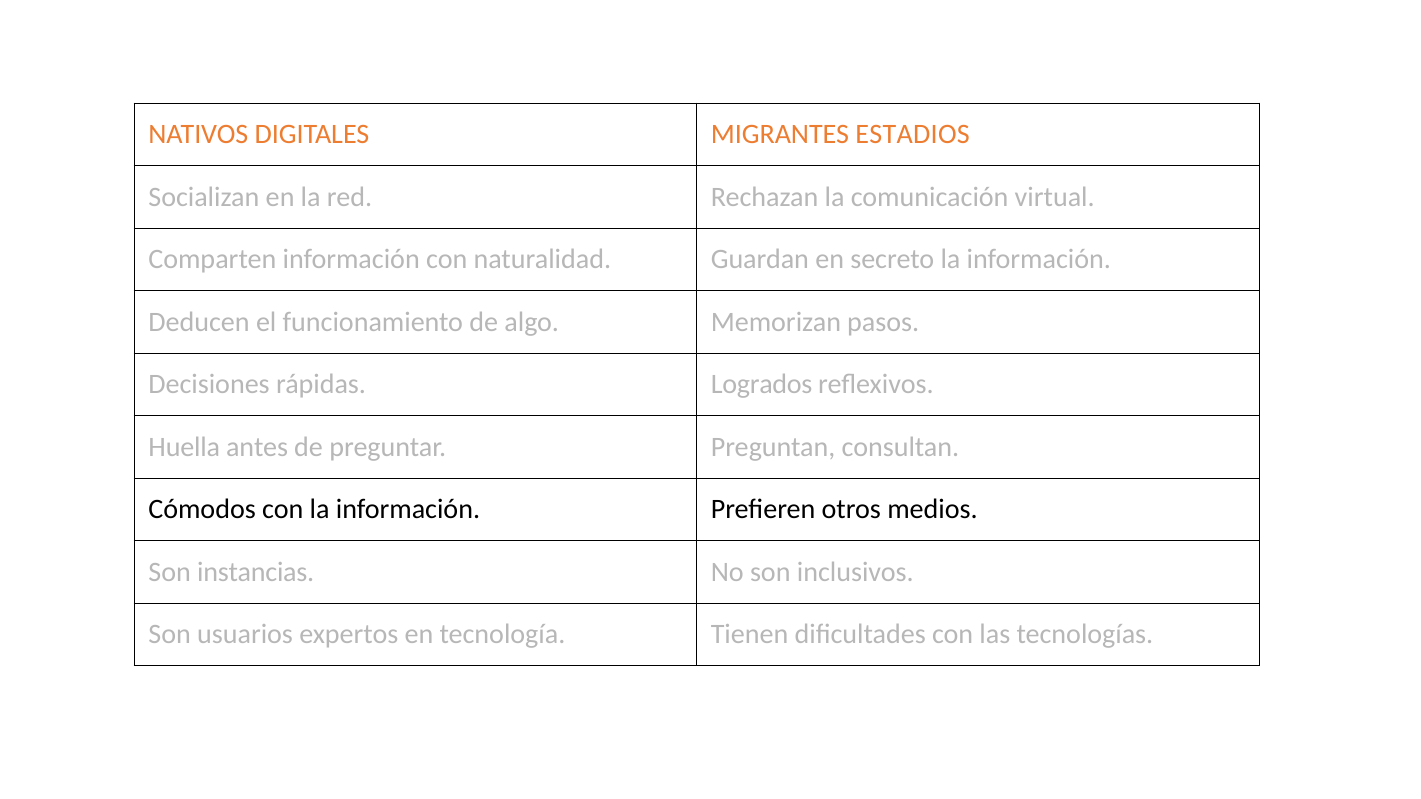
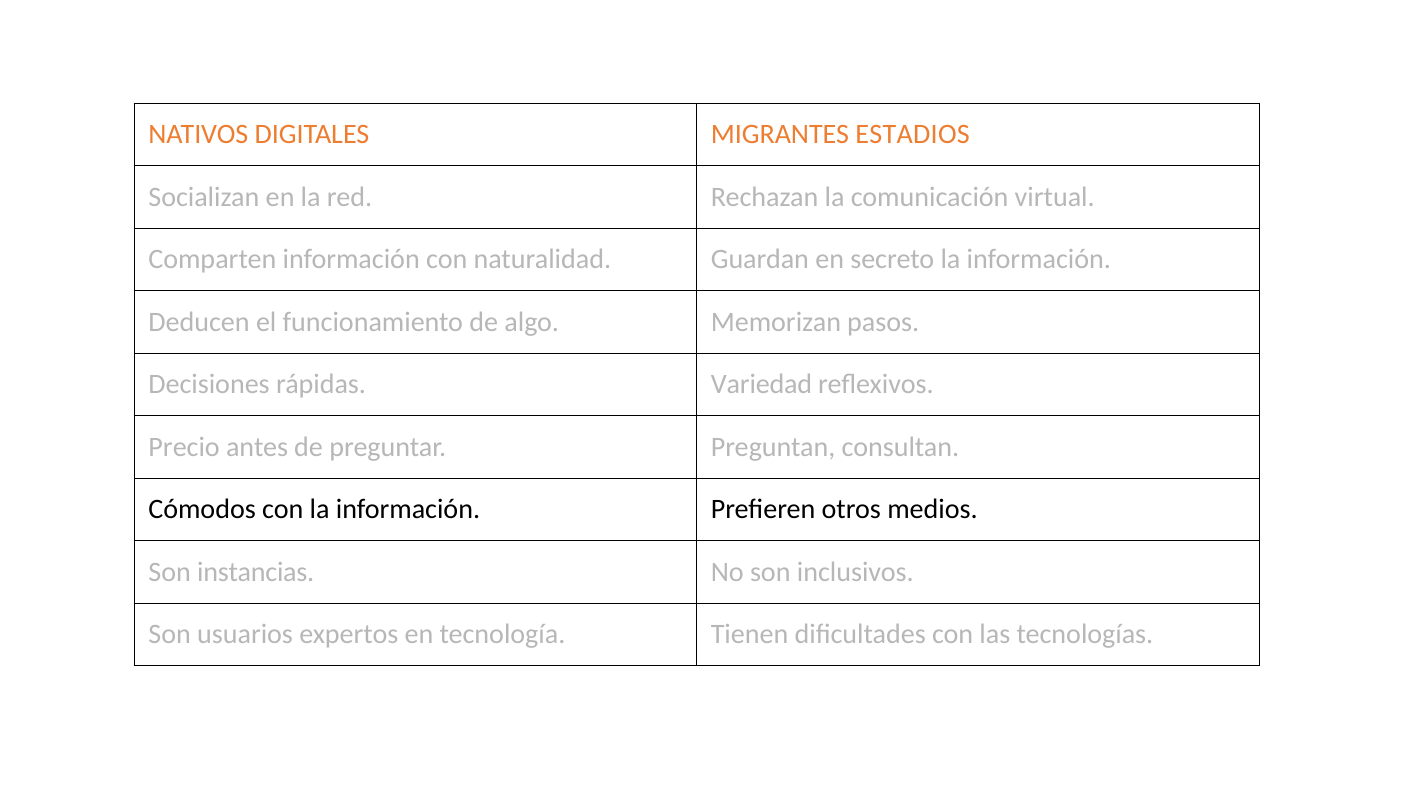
Logrados: Logrados -> Variedad
Huella: Huella -> Precio
